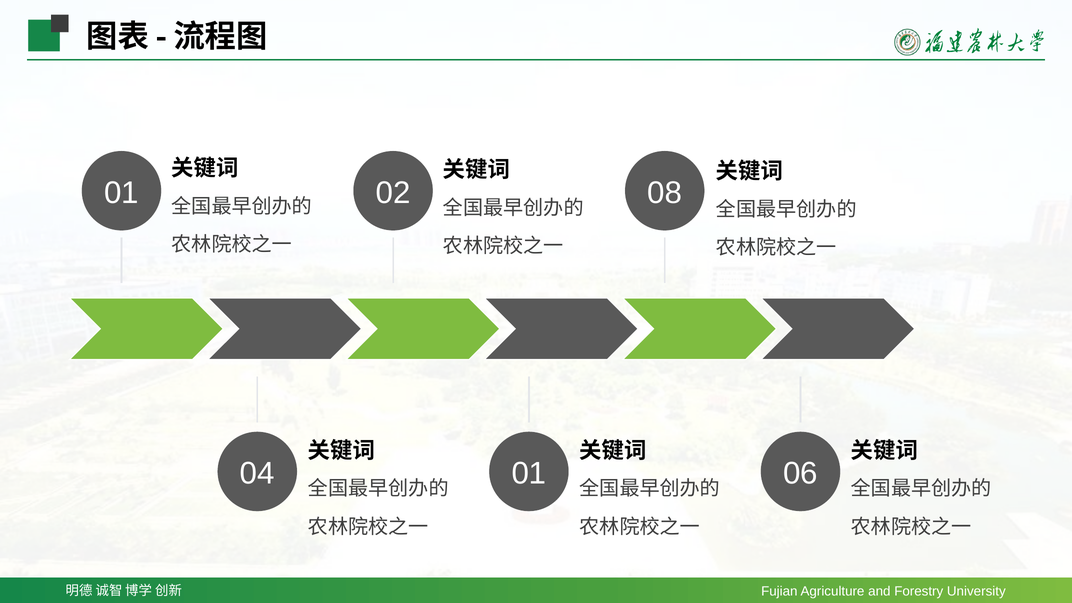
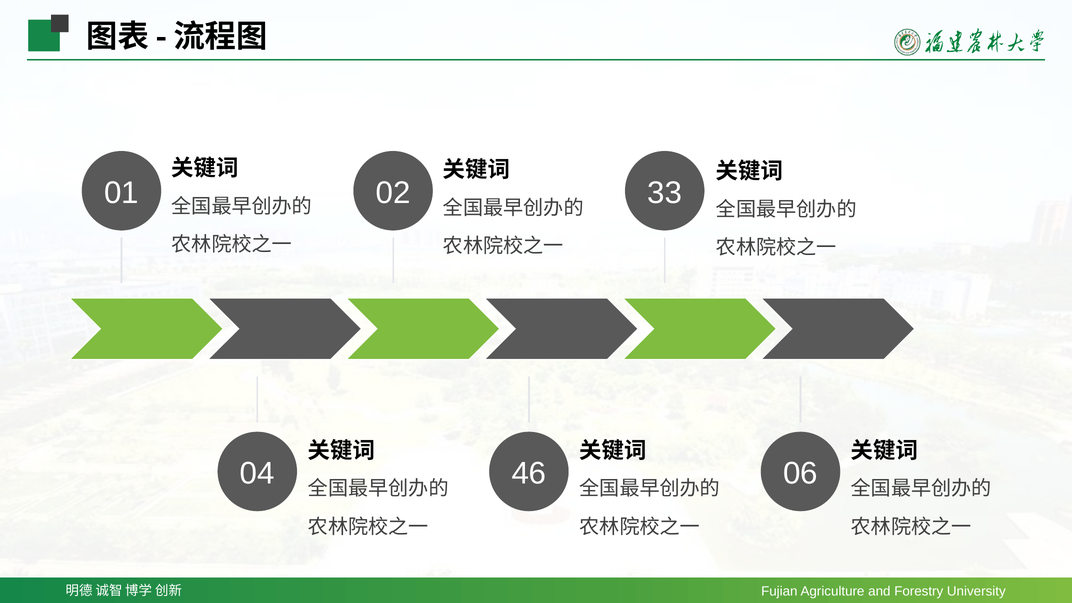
08: 08 -> 33
04 01: 01 -> 46
